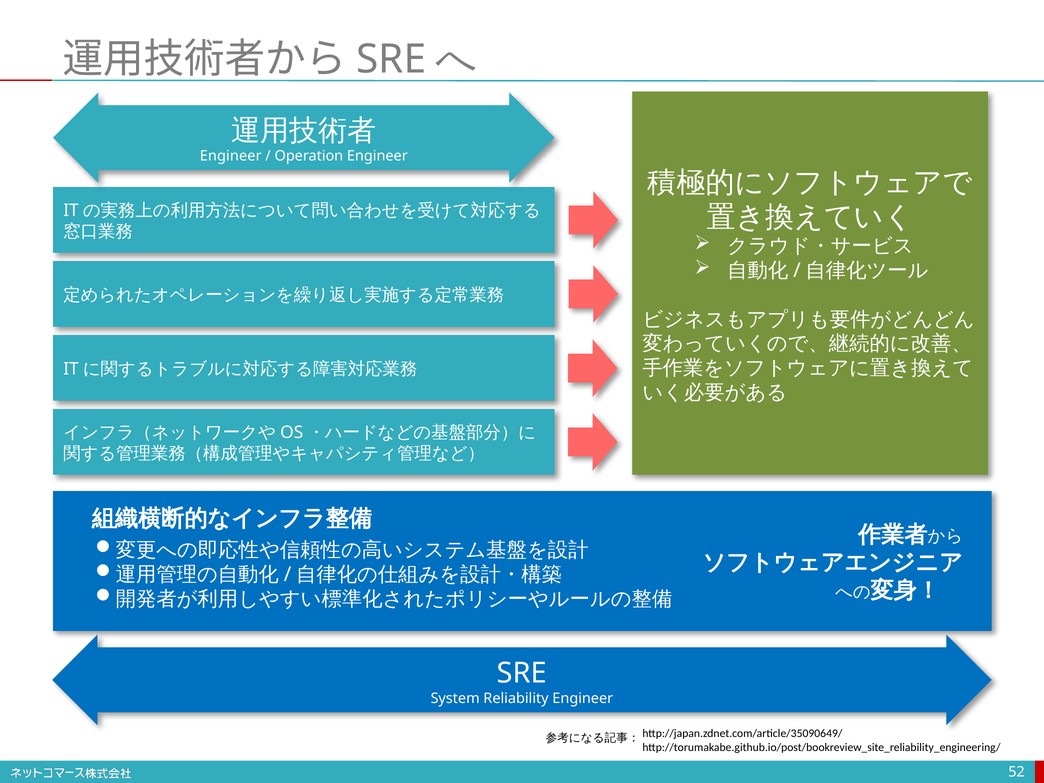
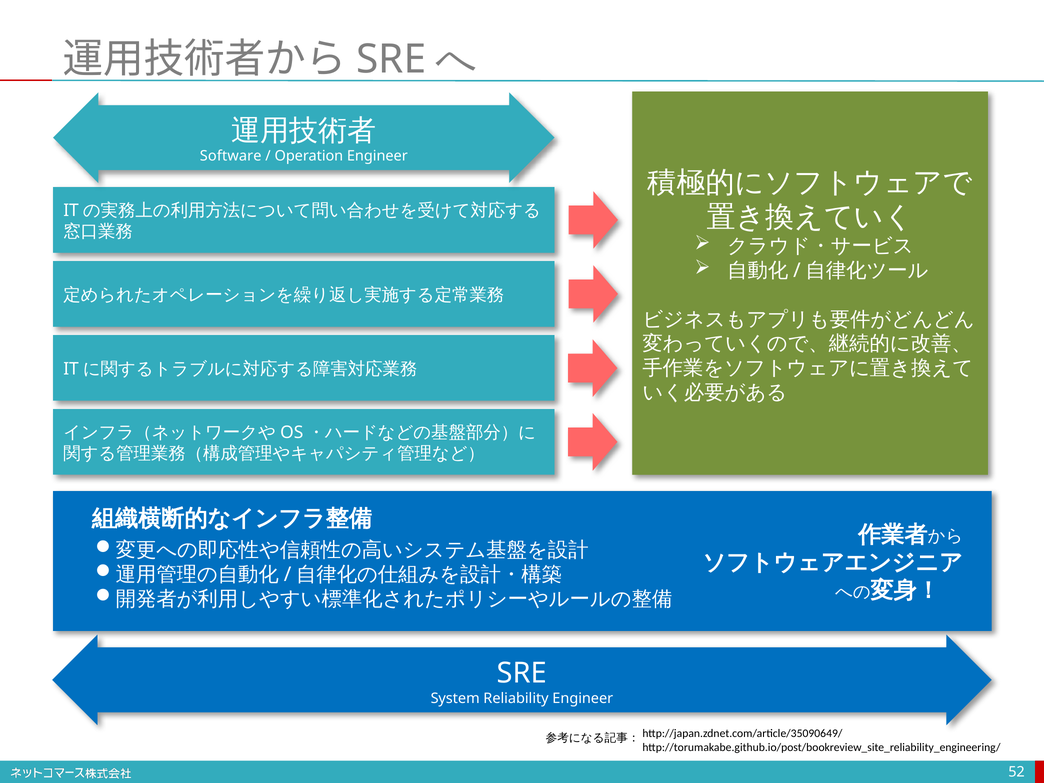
Engineer at (231, 156): Engineer -> Software
